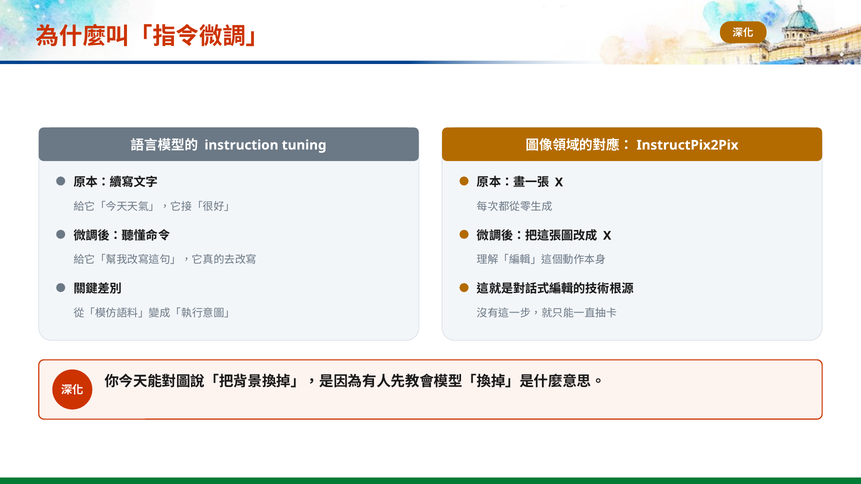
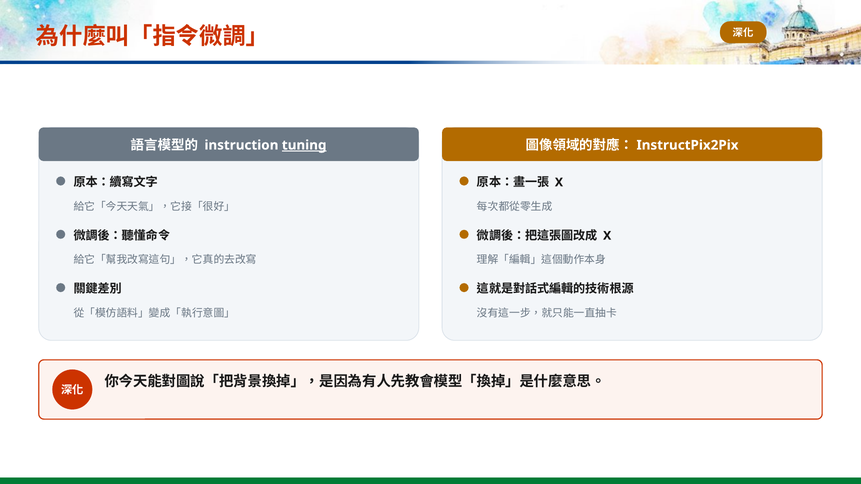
tuning underline: none -> present
